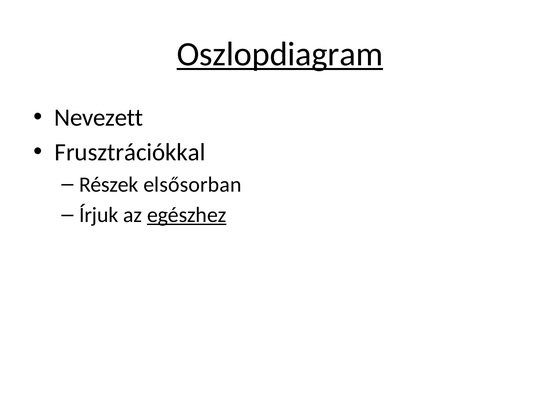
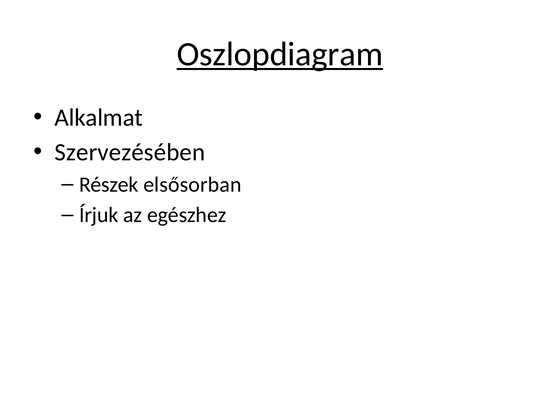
Nevezett: Nevezett -> Alkalmat
Frusztrációkkal: Frusztrációkkal -> Szervezésében
egészhez underline: present -> none
